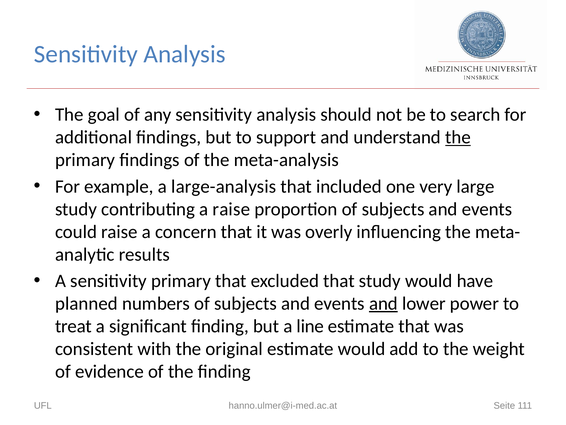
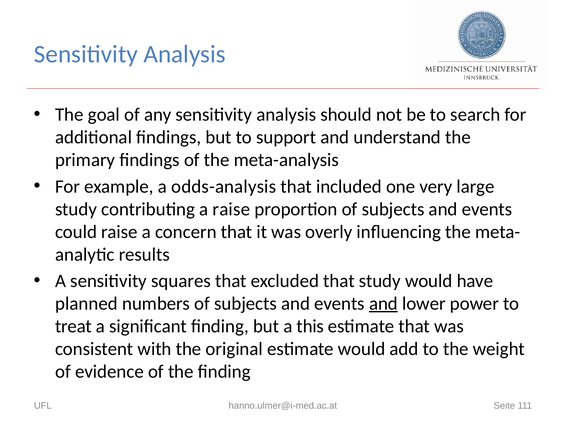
the at (458, 137) underline: present -> none
large-analysis: large-analysis -> odds-analysis
sensitivity primary: primary -> squares
line: line -> this
